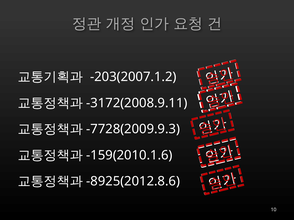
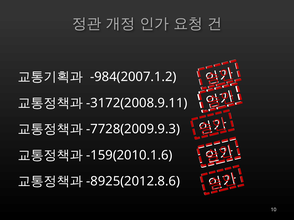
-203(2007.1.2: -203(2007.1.2 -> -984(2007.1.2
